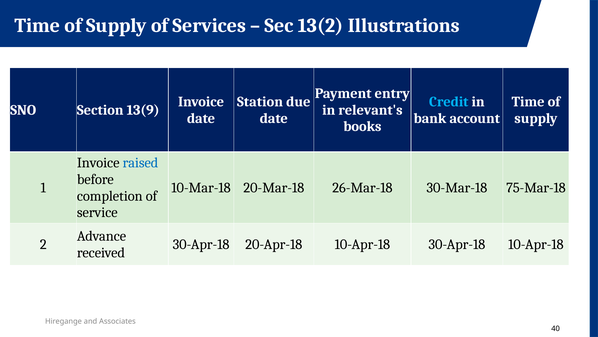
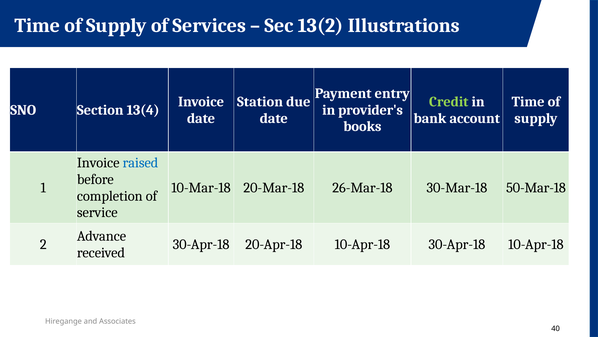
Credit colour: light blue -> light green
13(9: 13(9 -> 13(4
relevant's: relevant's -> provider's
75-Mar-18: 75-Mar-18 -> 50-Mar-18
